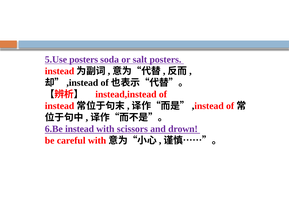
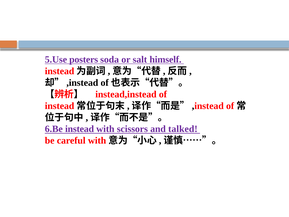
salt posters: posters -> himself
drown: drown -> talked
